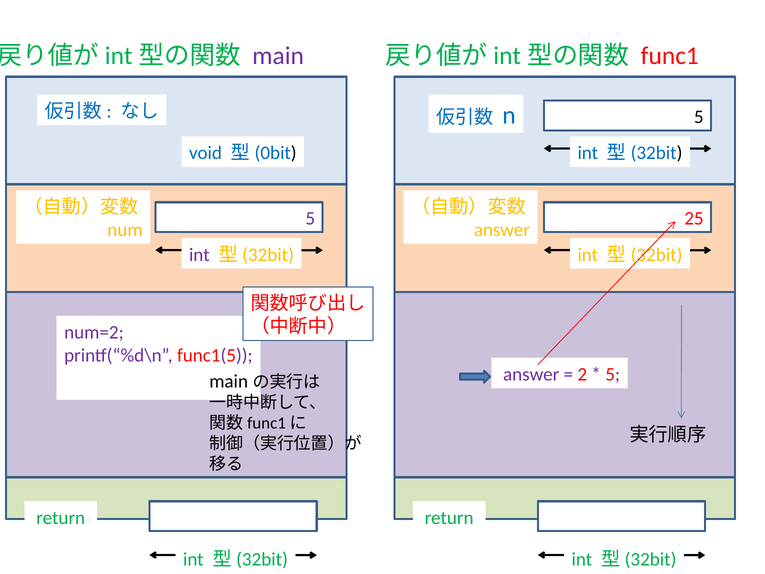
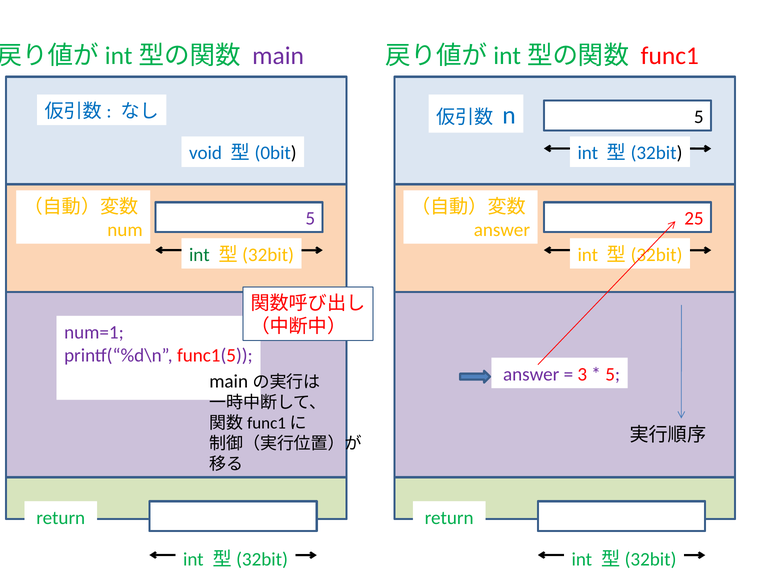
int at (199, 255) colour: purple -> green
num=2: num=2 -> num=1
2: 2 -> 3
